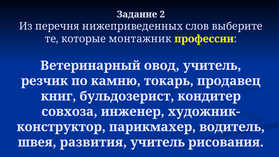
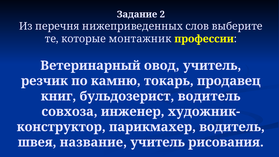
бульдозерист кондитер: кондитер -> водитель
развития: развития -> название
